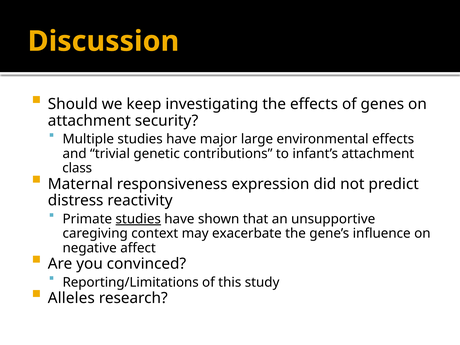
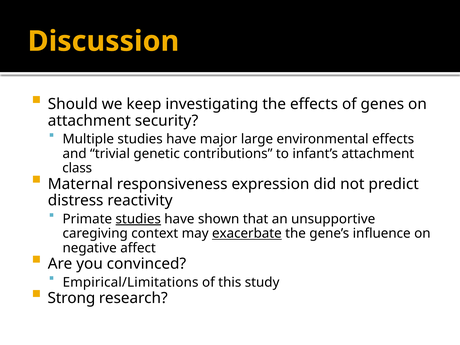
exacerbate underline: none -> present
Reporting/Limitations: Reporting/Limitations -> Empirical/Limitations
Alleles: Alleles -> Strong
